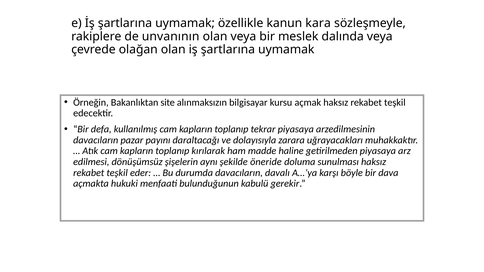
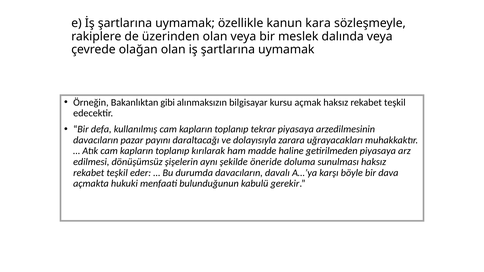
unvanının: unvanının -> üzerinden
site: site -> gibi
